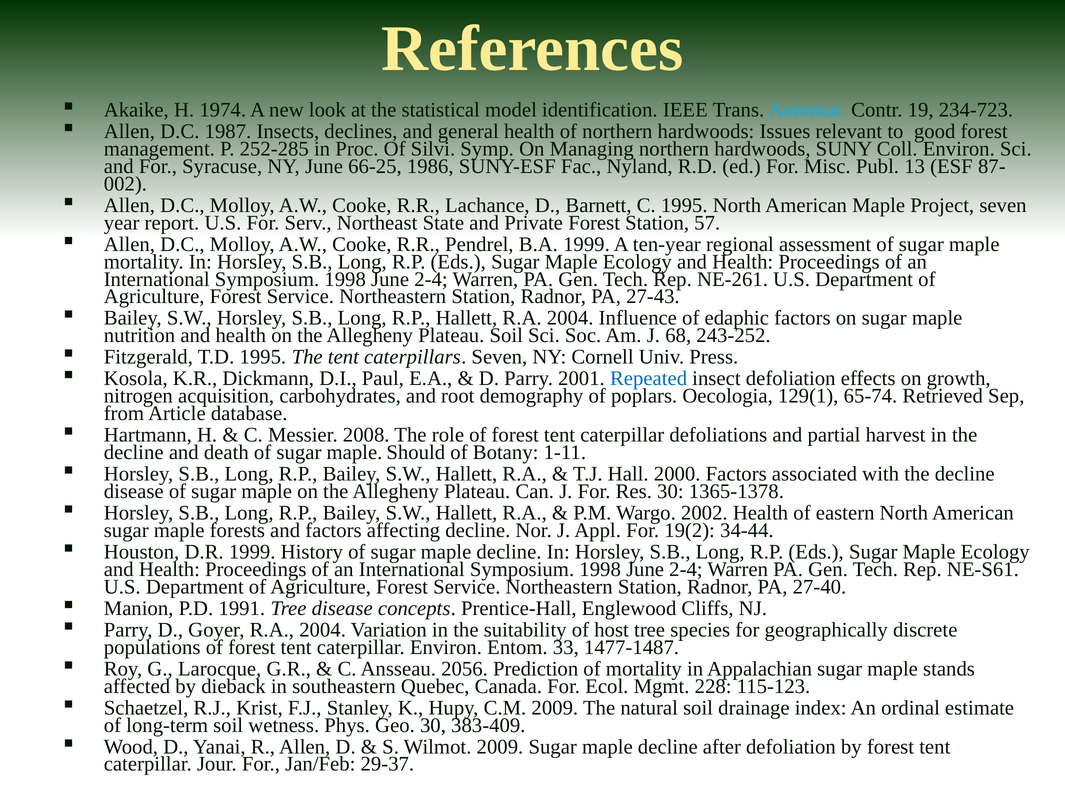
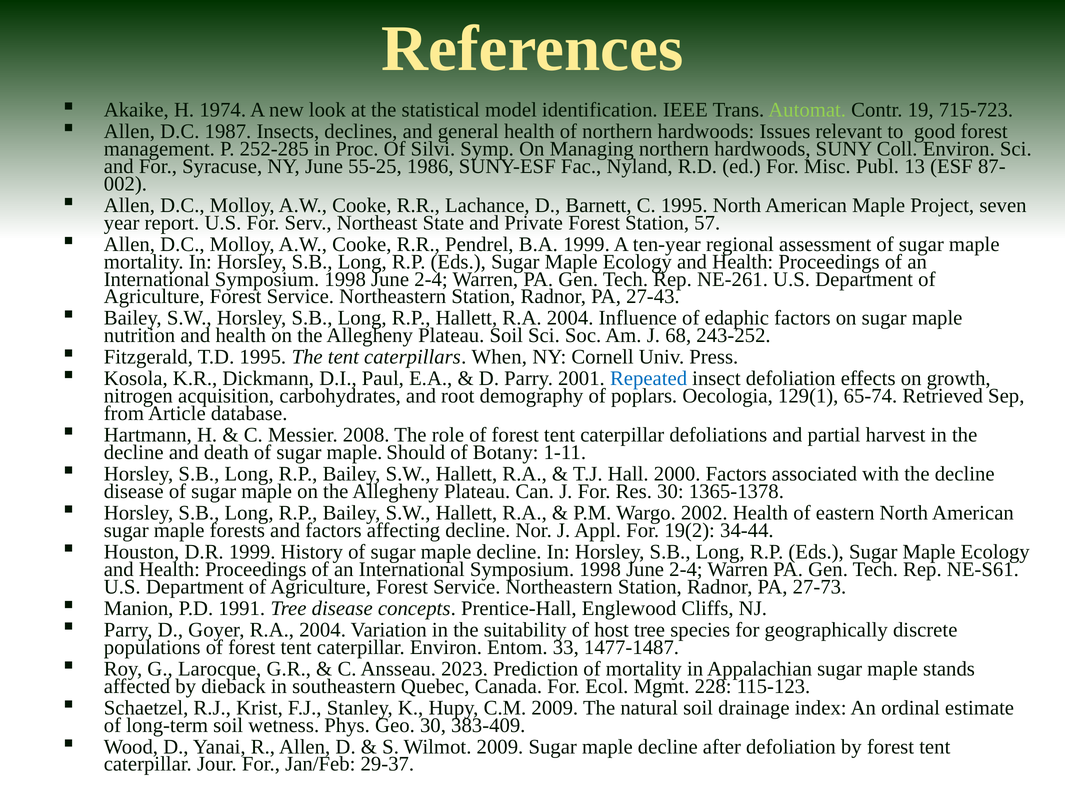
Automat colour: light blue -> light green
234-723: 234-723 -> 715-723
66-25: 66-25 -> 55-25
caterpillars Seven: Seven -> When
27-40: 27-40 -> 27-73
2056: 2056 -> 2023
